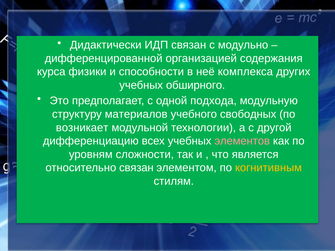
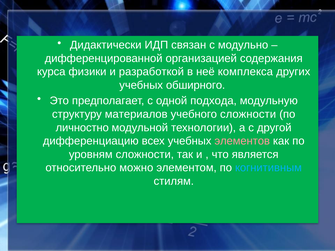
способности: способности -> разработкой
учебного свободных: свободных -> сложности
возникает: возникает -> личностно
относительно связан: связан -> можно
когнитивным colour: yellow -> light blue
